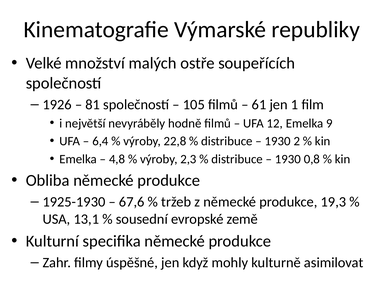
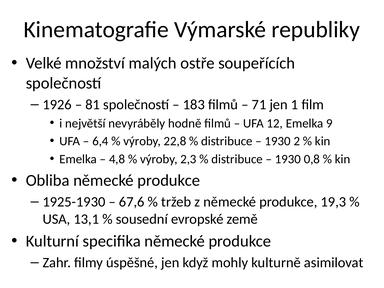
105: 105 -> 183
61: 61 -> 71
